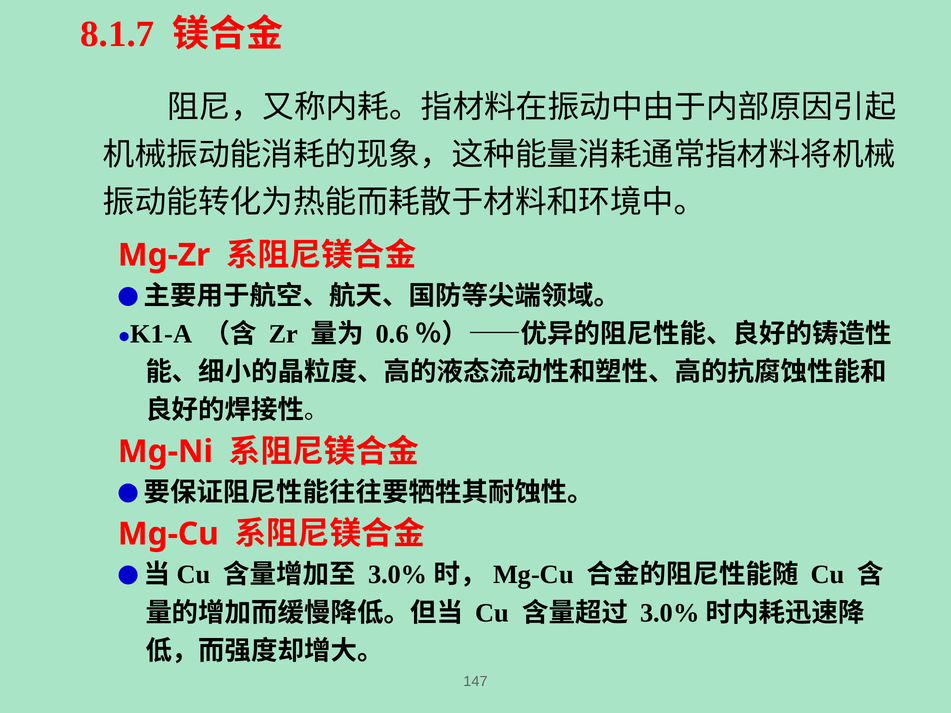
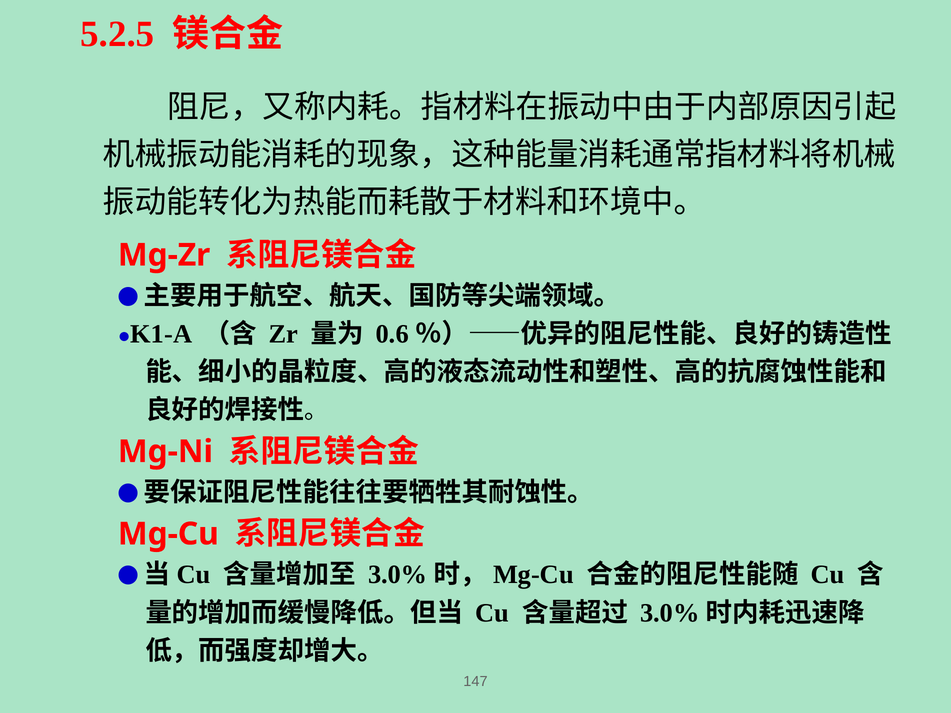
8.1.7: 8.1.7 -> 5.2.5
